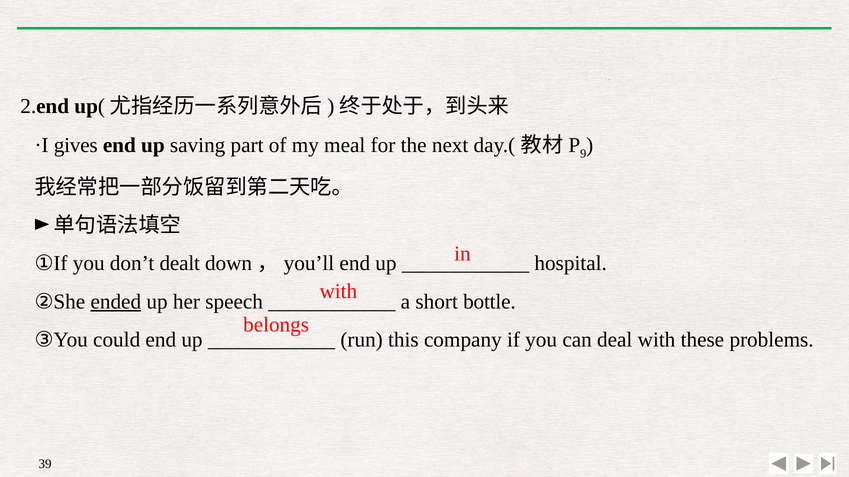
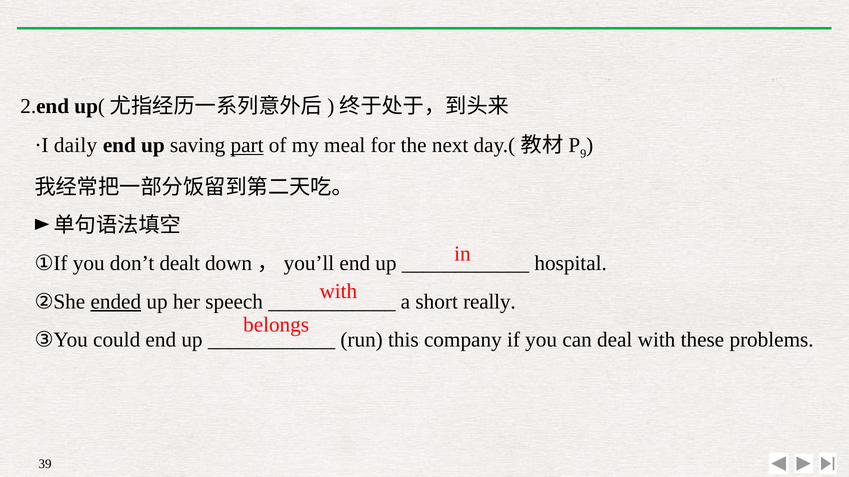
gives: gives -> daily
part underline: none -> present
bottle: bottle -> really
